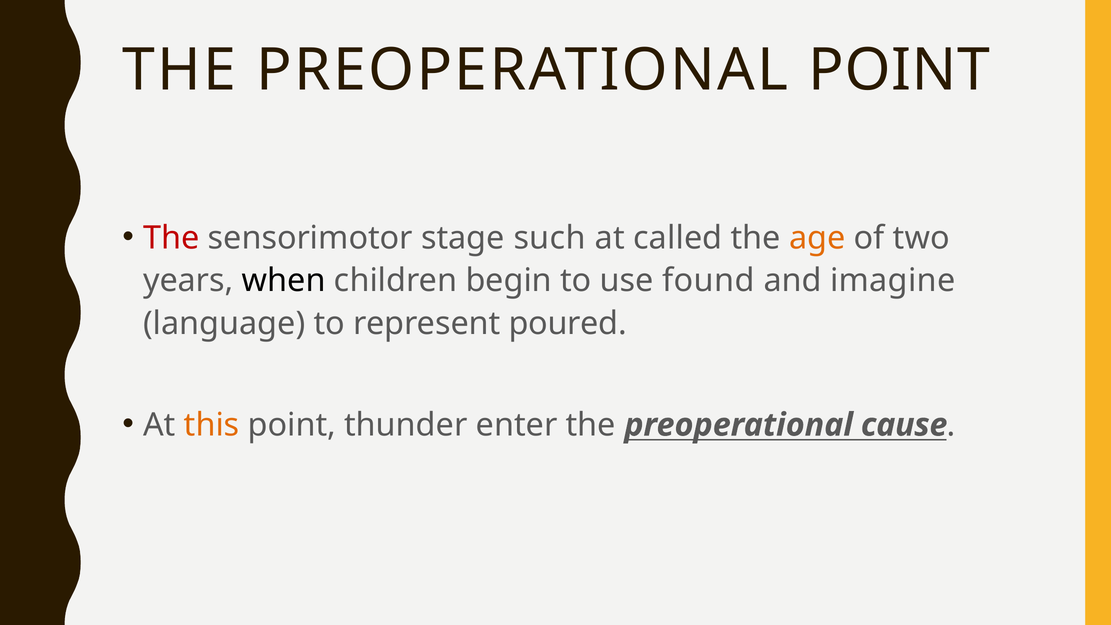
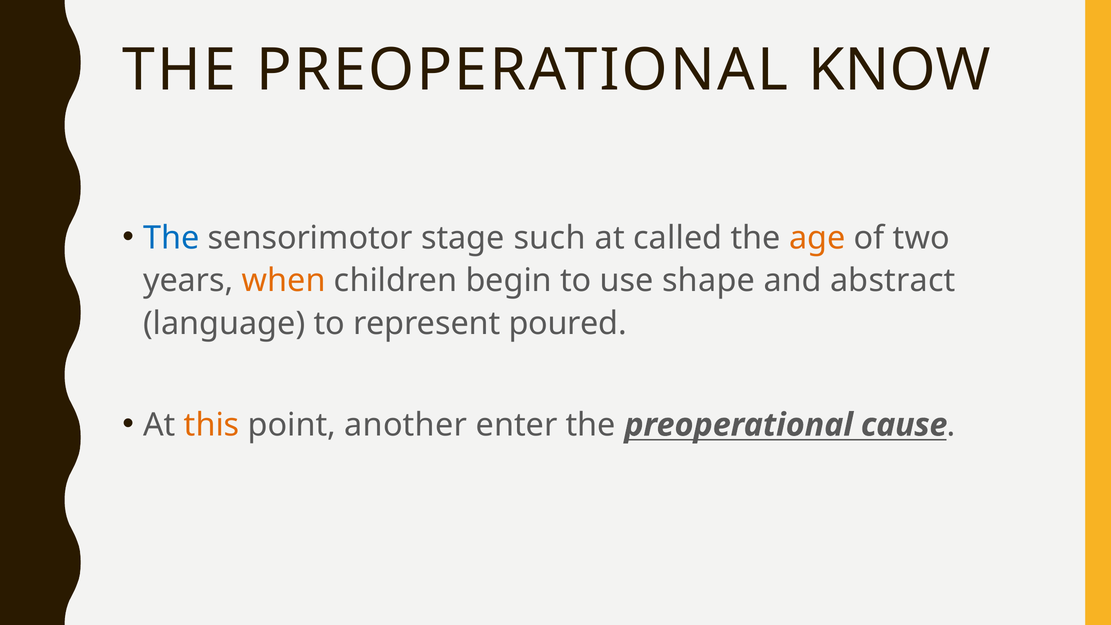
PREOPERATIONAL POINT: POINT -> KNOW
The at (171, 238) colour: red -> blue
when colour: black -> orange
found: found -> shape
imagine: imagine -> abstract
thunder: thunder -> another
